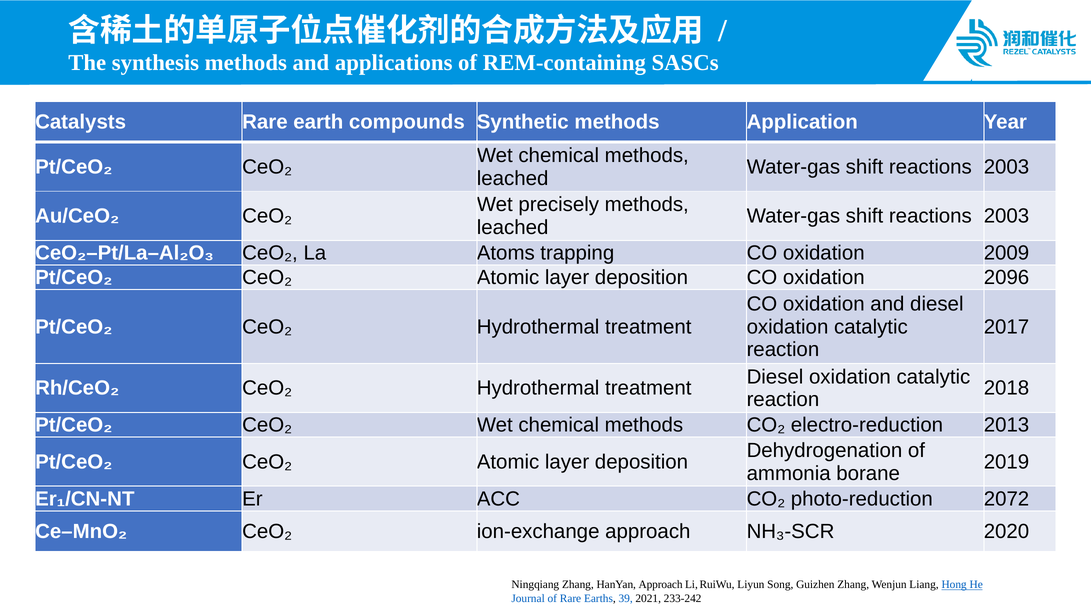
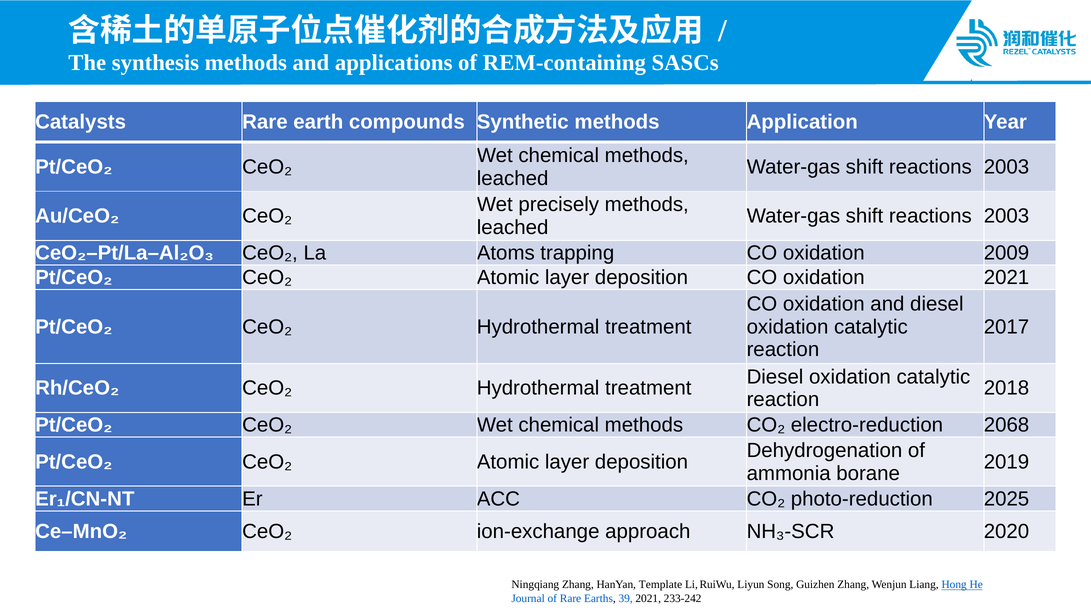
oxidation 2096: 2096 -> 2021
2013: 2013 -> 2068
2072: 2072 -> 2025
HanYan Approach: Approach -> Template
